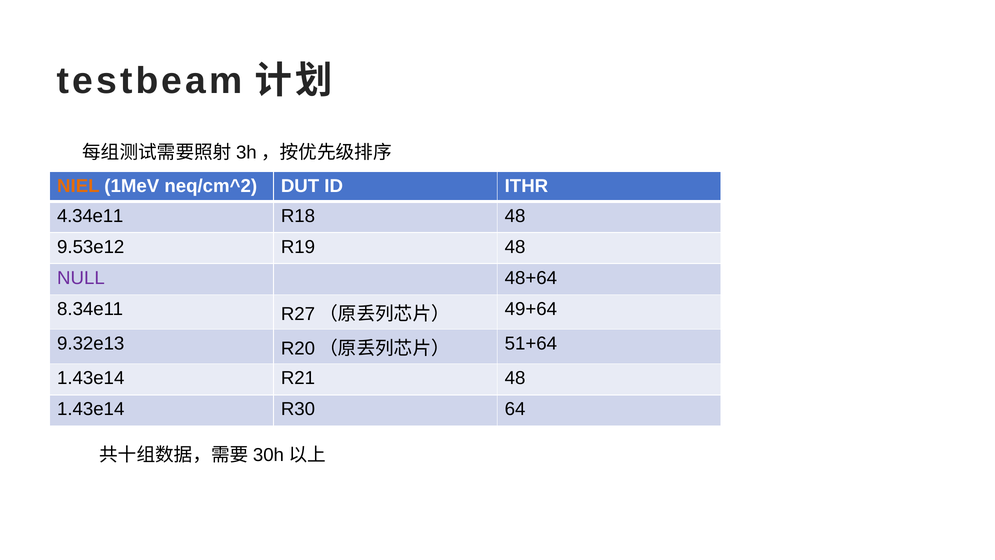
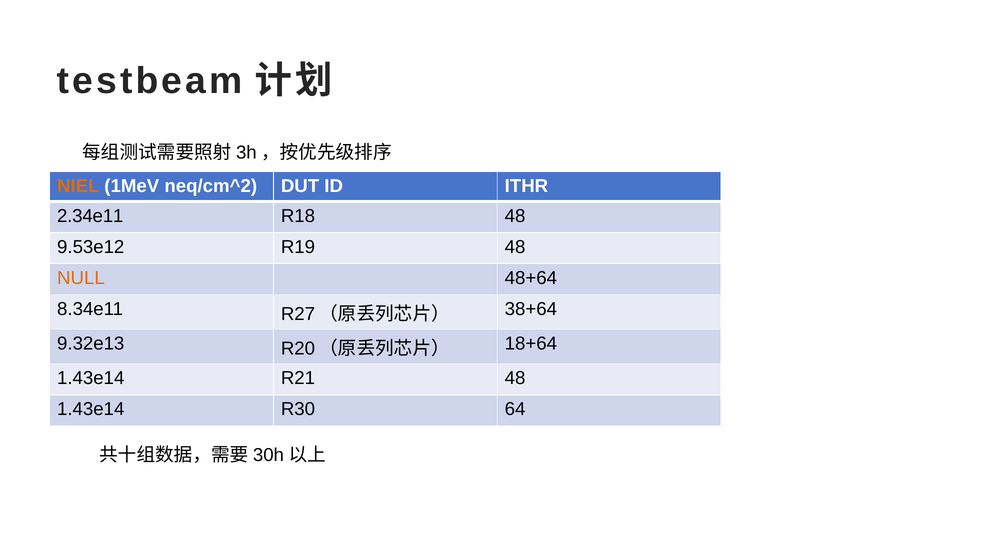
4.34e11: 4.34e11 -> 2.34e11
NULL colour: purple -> orange
49+64: 49+64 -> 38+64
51+64: 51+64 -> 18+64
